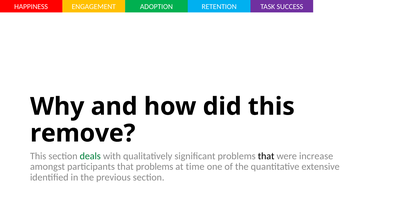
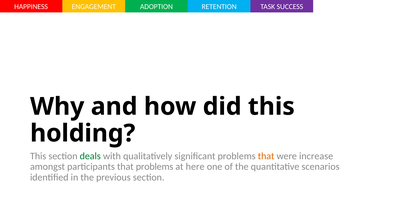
remove: remove -> holding
that at (266, 156) colour: black -> orange
time: time -> here
extensive: extensive -> scenarios
